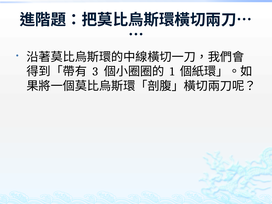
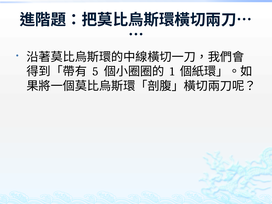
3: 3 -> 5
